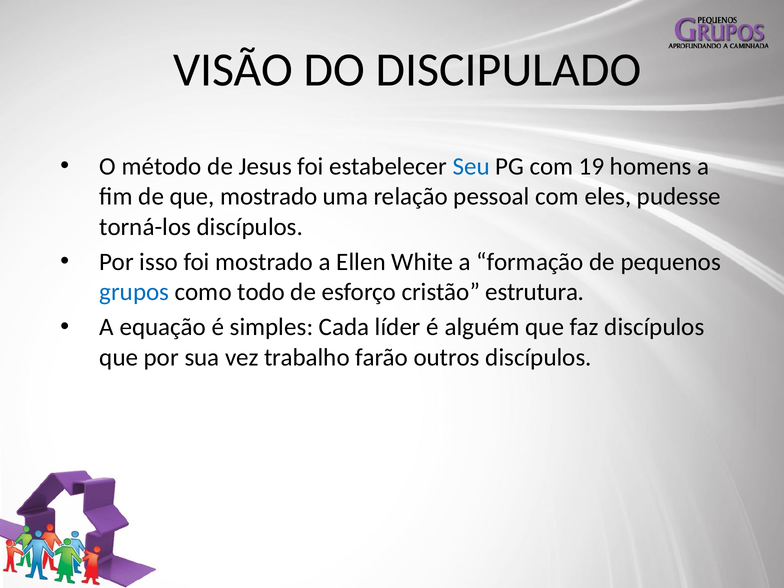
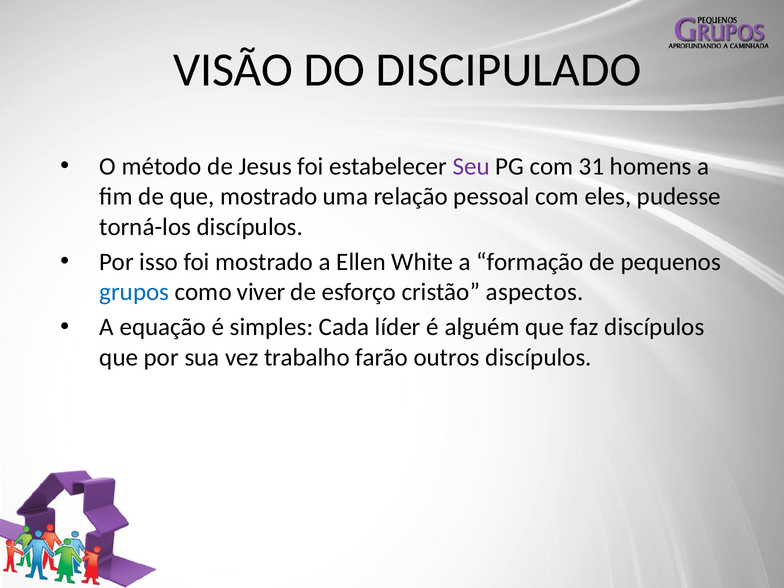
Seu colour: blue -> purple
19: 19 -> 31
todo: todo -> viver
estrutura: estrutura -> aspectos
